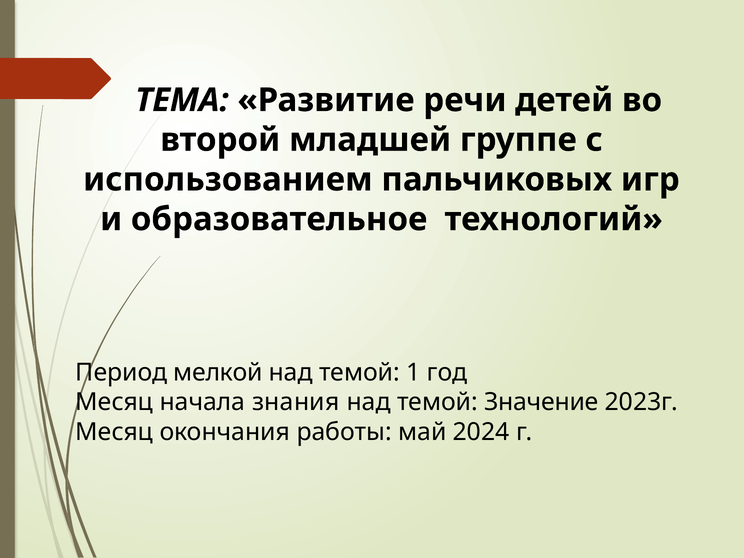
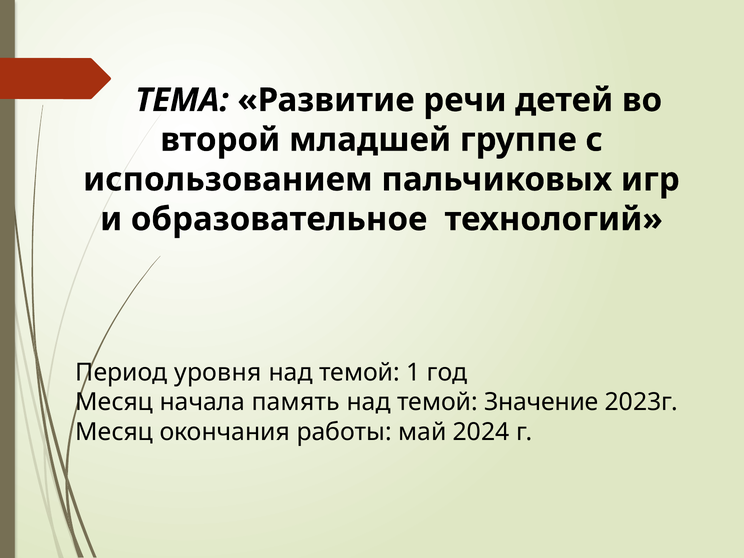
мелкой: мелкой -> уровня
знания: знания -> память
